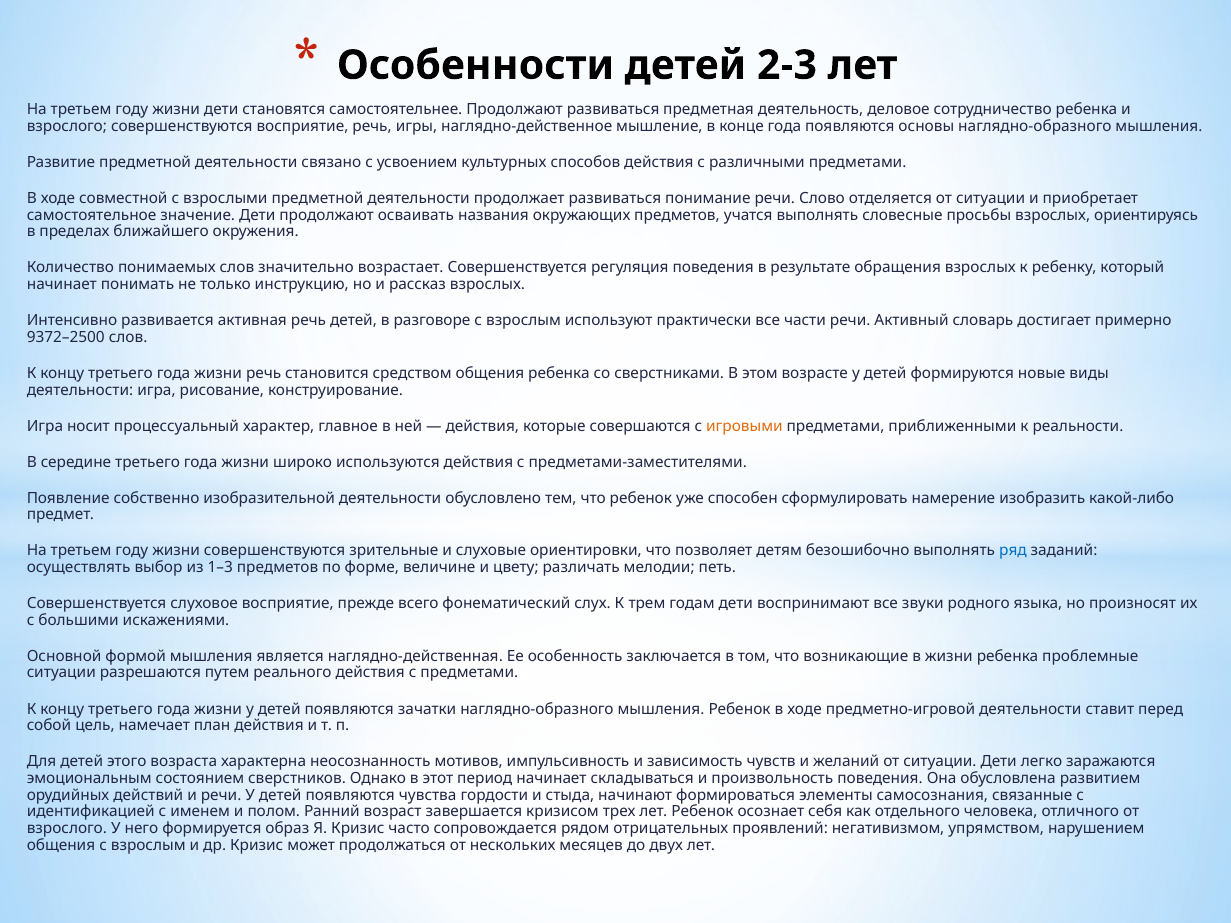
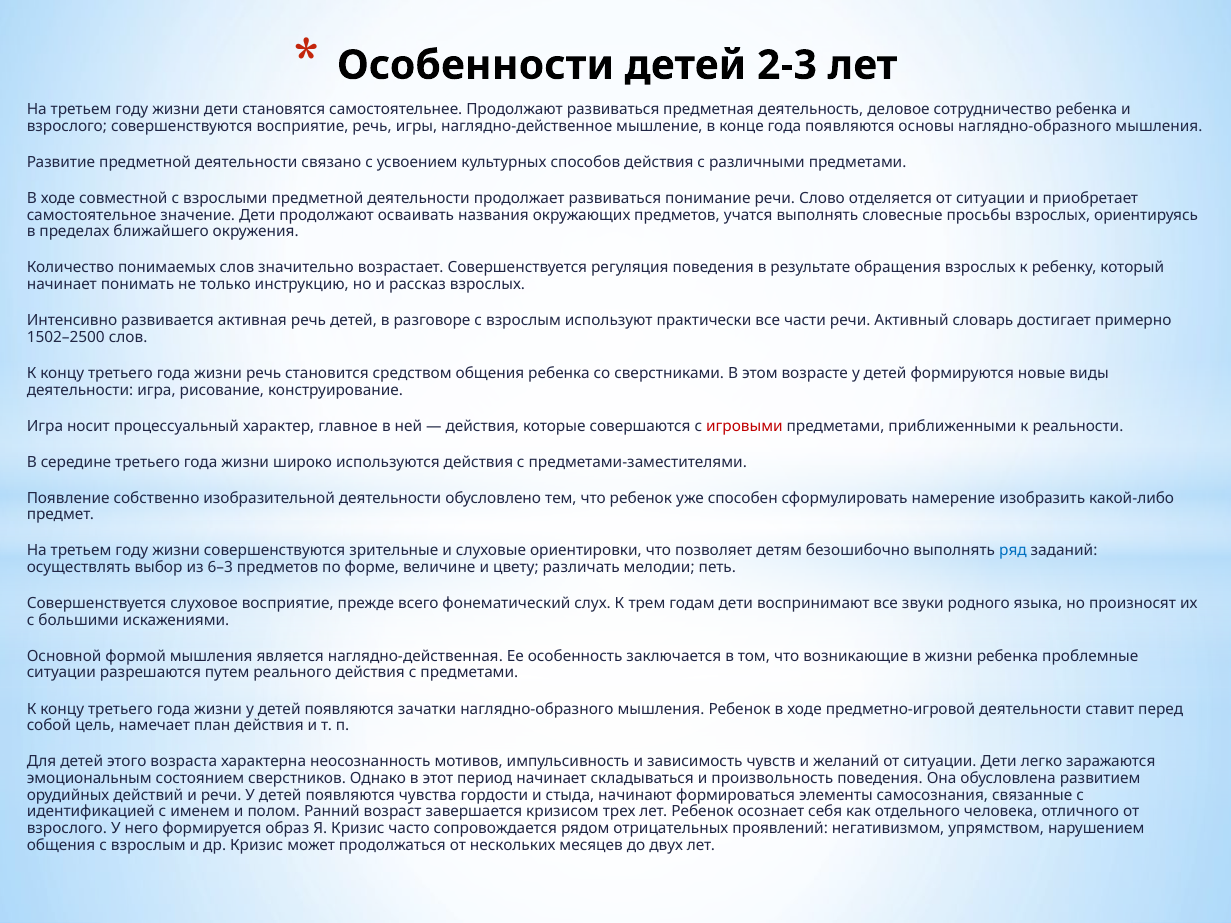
9372–2500: 9372–2500 -> 1502–2500
игровыми colour: orange -> red
1–3: 1–3 -> 6–3
